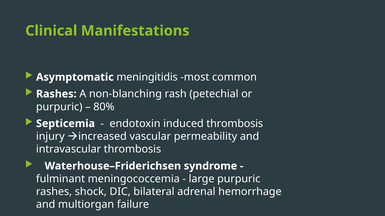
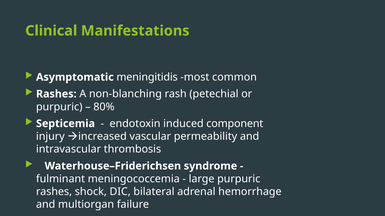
induced thrombosis: thrombosis -> component
